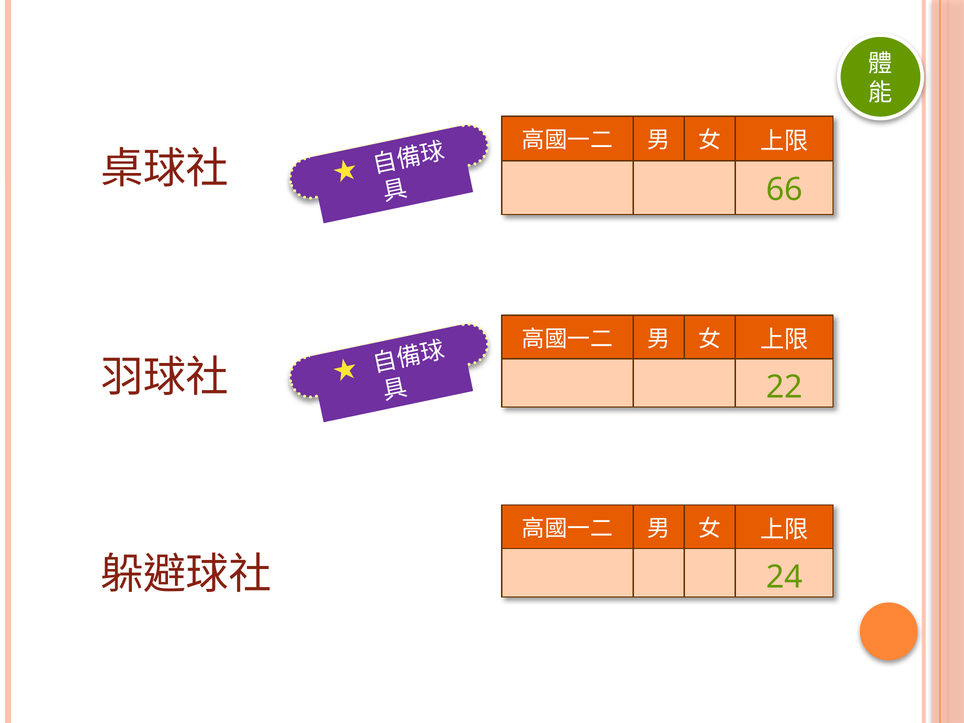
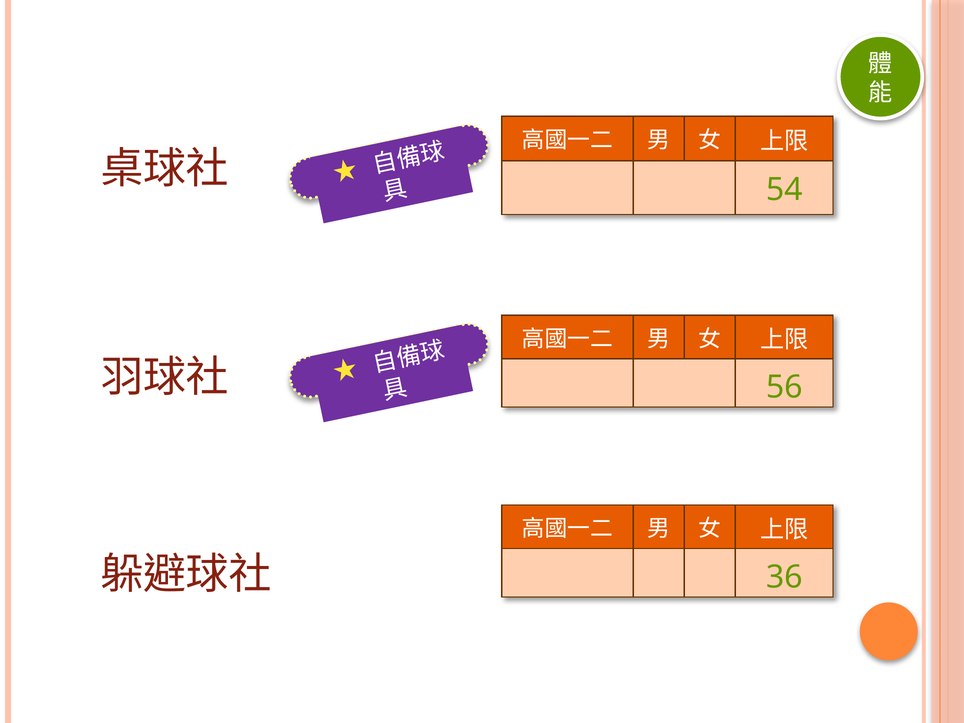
66: 66 -> 54
22: 22 -> 56
24: 24 -> 36
